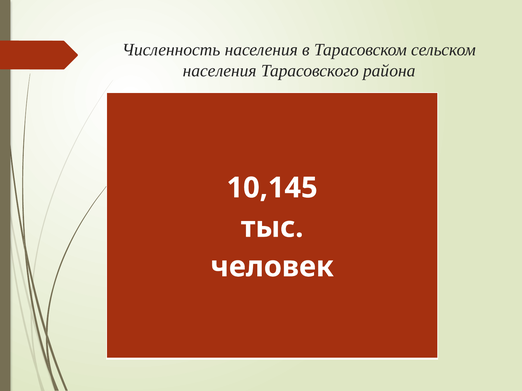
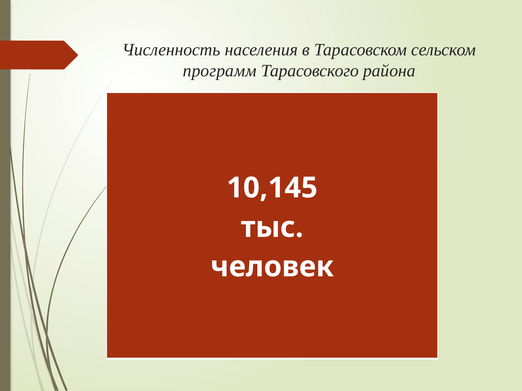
населения at (220, 71): населения -> программ
